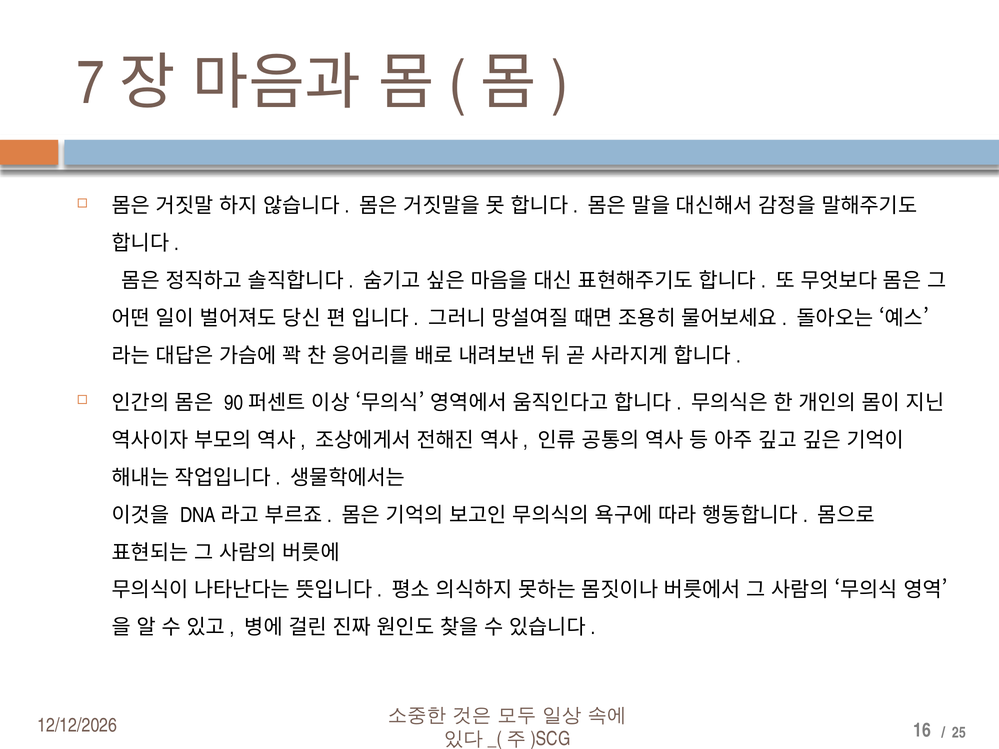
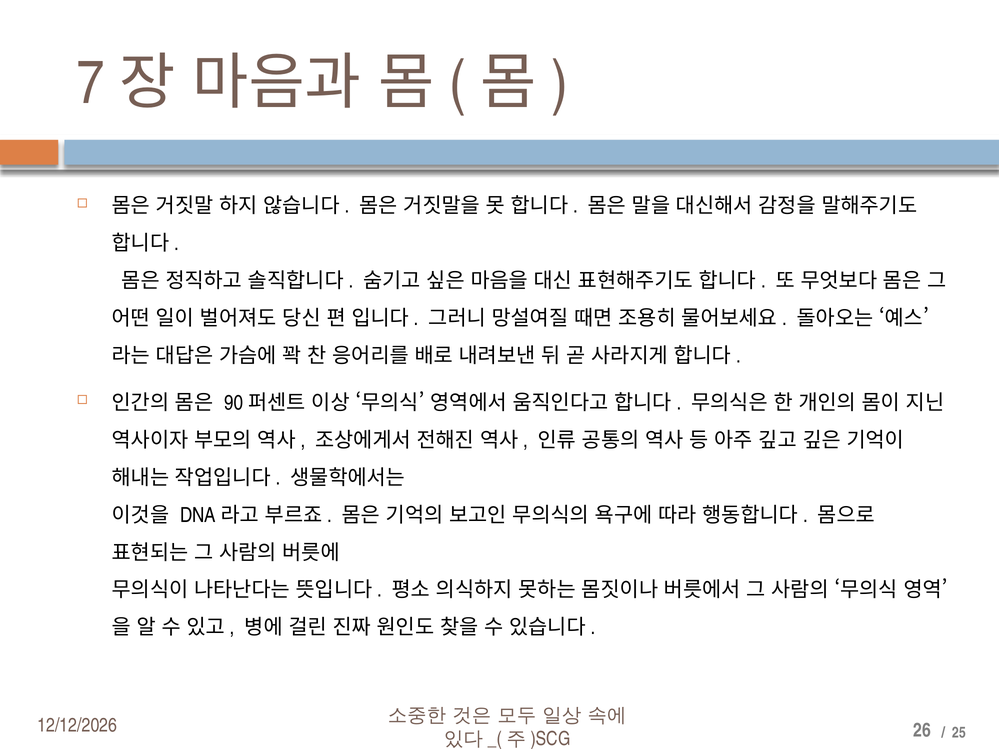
16: 16 -> 26
